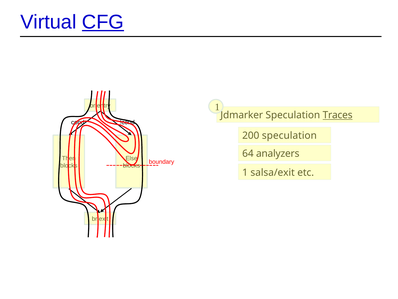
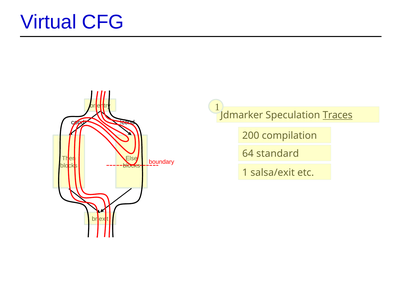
CFG underline: present -> none
200 speculation: speculation -> compilation
analyzers: analyzers -> standard
